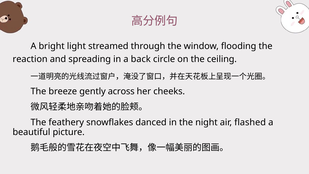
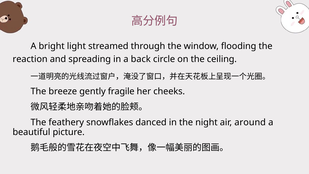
across: across -> fragile
flashed: flashed -> around
